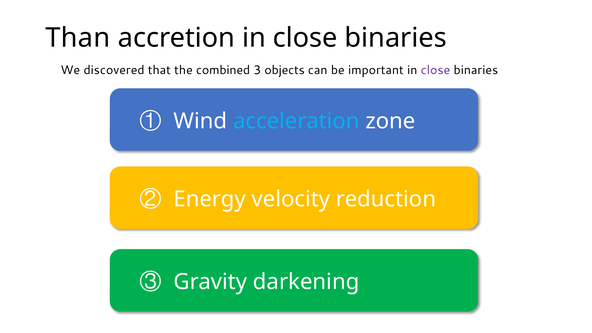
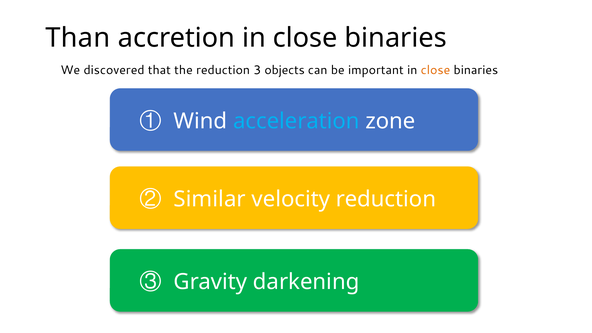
the combined: combined -> reduction
close at (435, 70) colour: purple -> orange
Energy: Energy -> Similar
